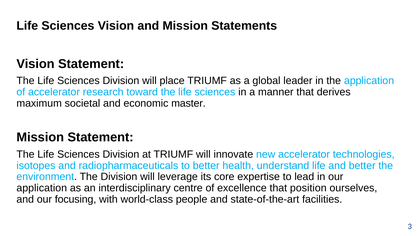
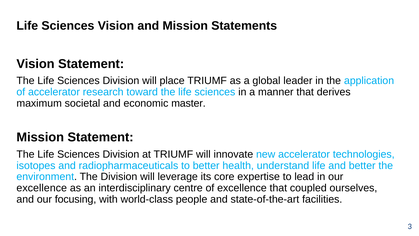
application at (42, 188): application -> excellence
position: position -> coupled
